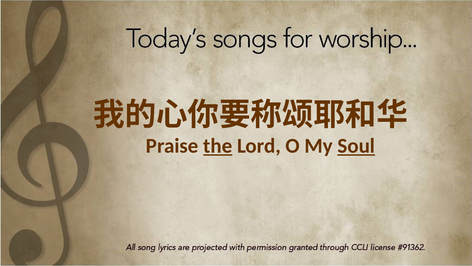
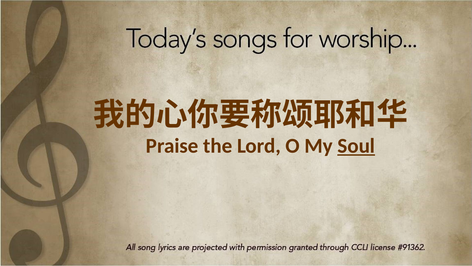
the underline: present -> none
